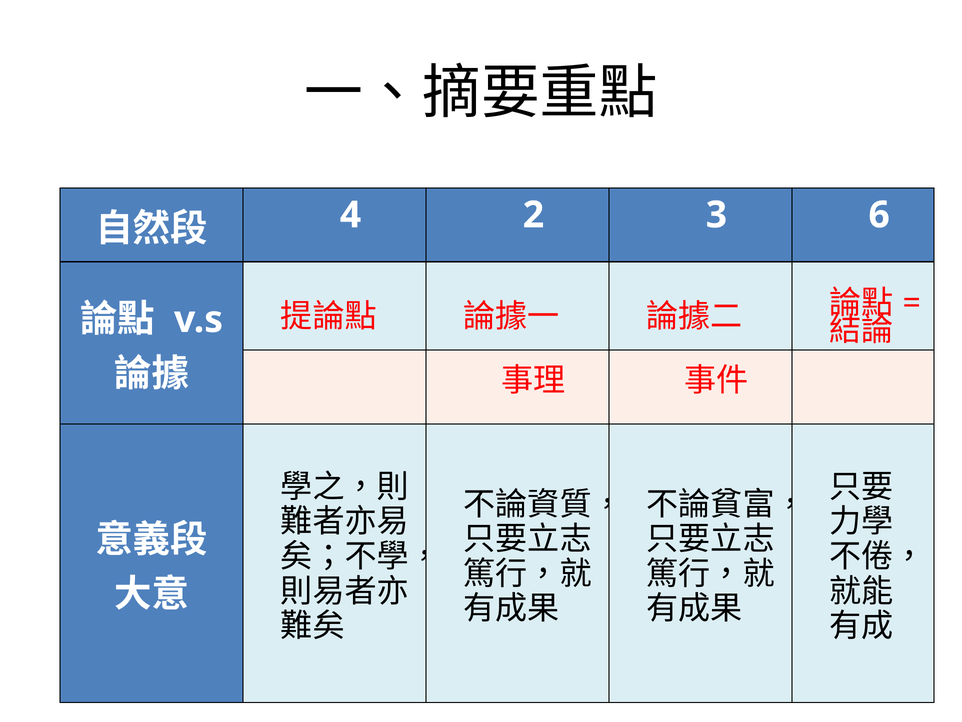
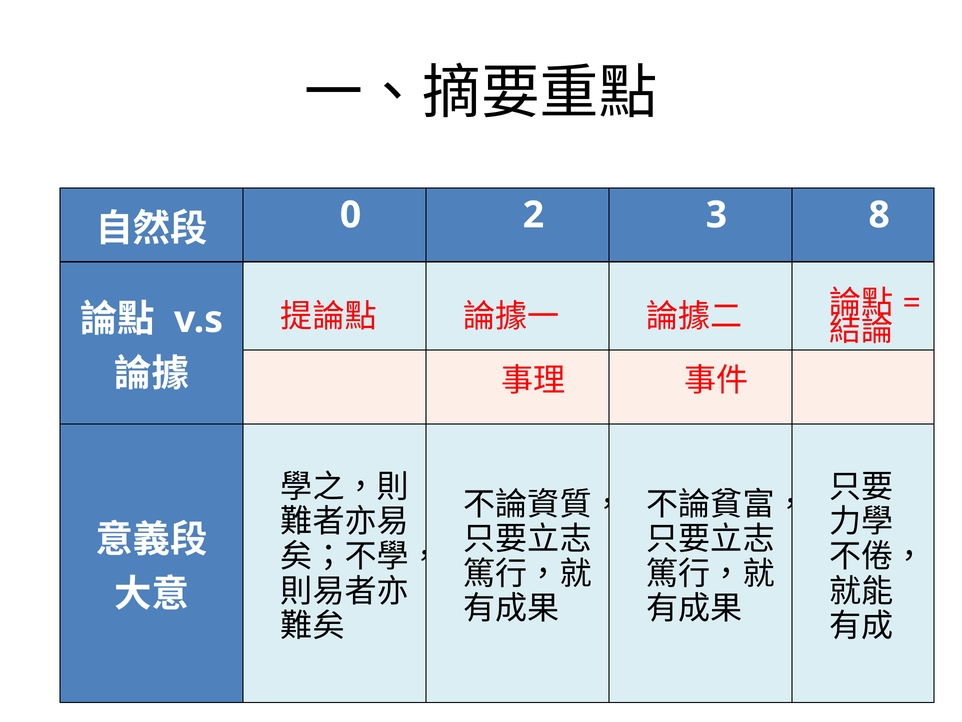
4: 4 -> 0
6: 6 -> 8
